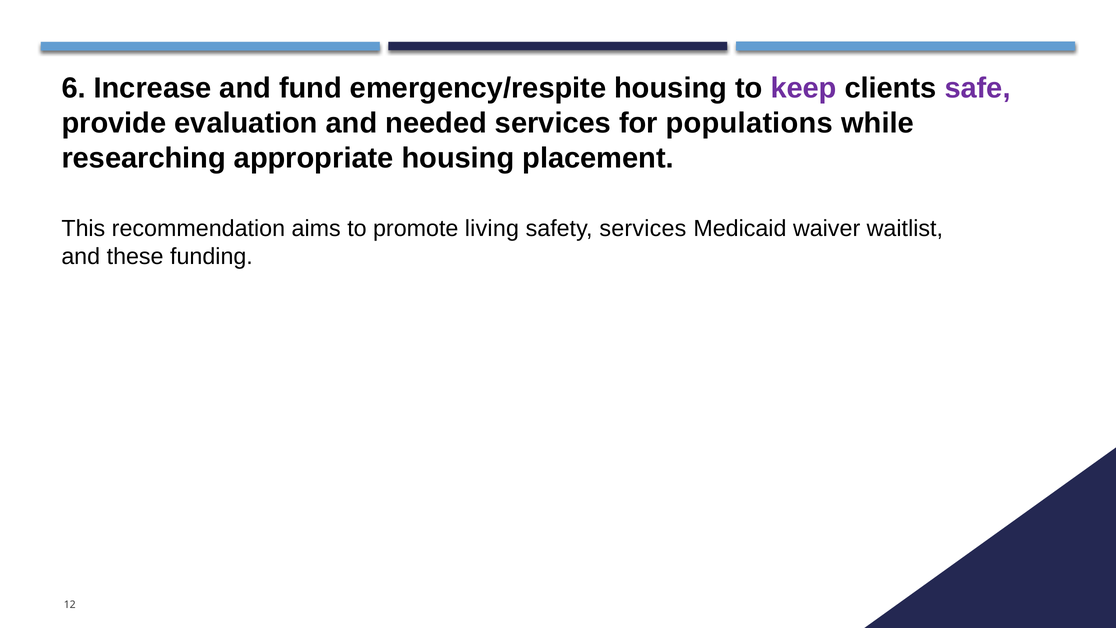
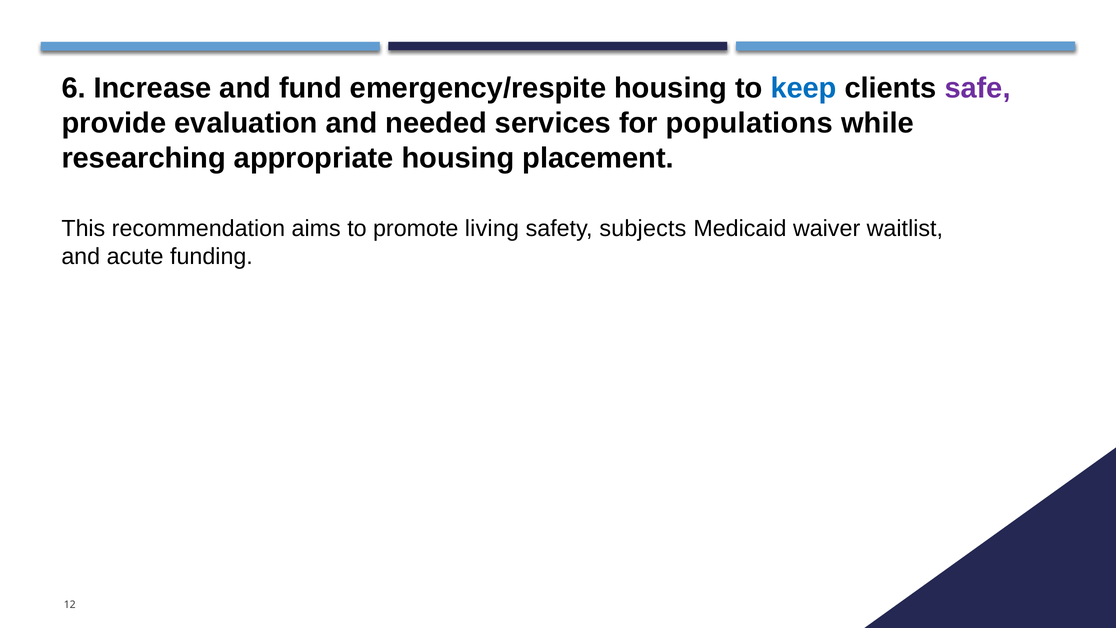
keep colour: purple -> blue
safety services: services -> subjects
these: these -> acute
